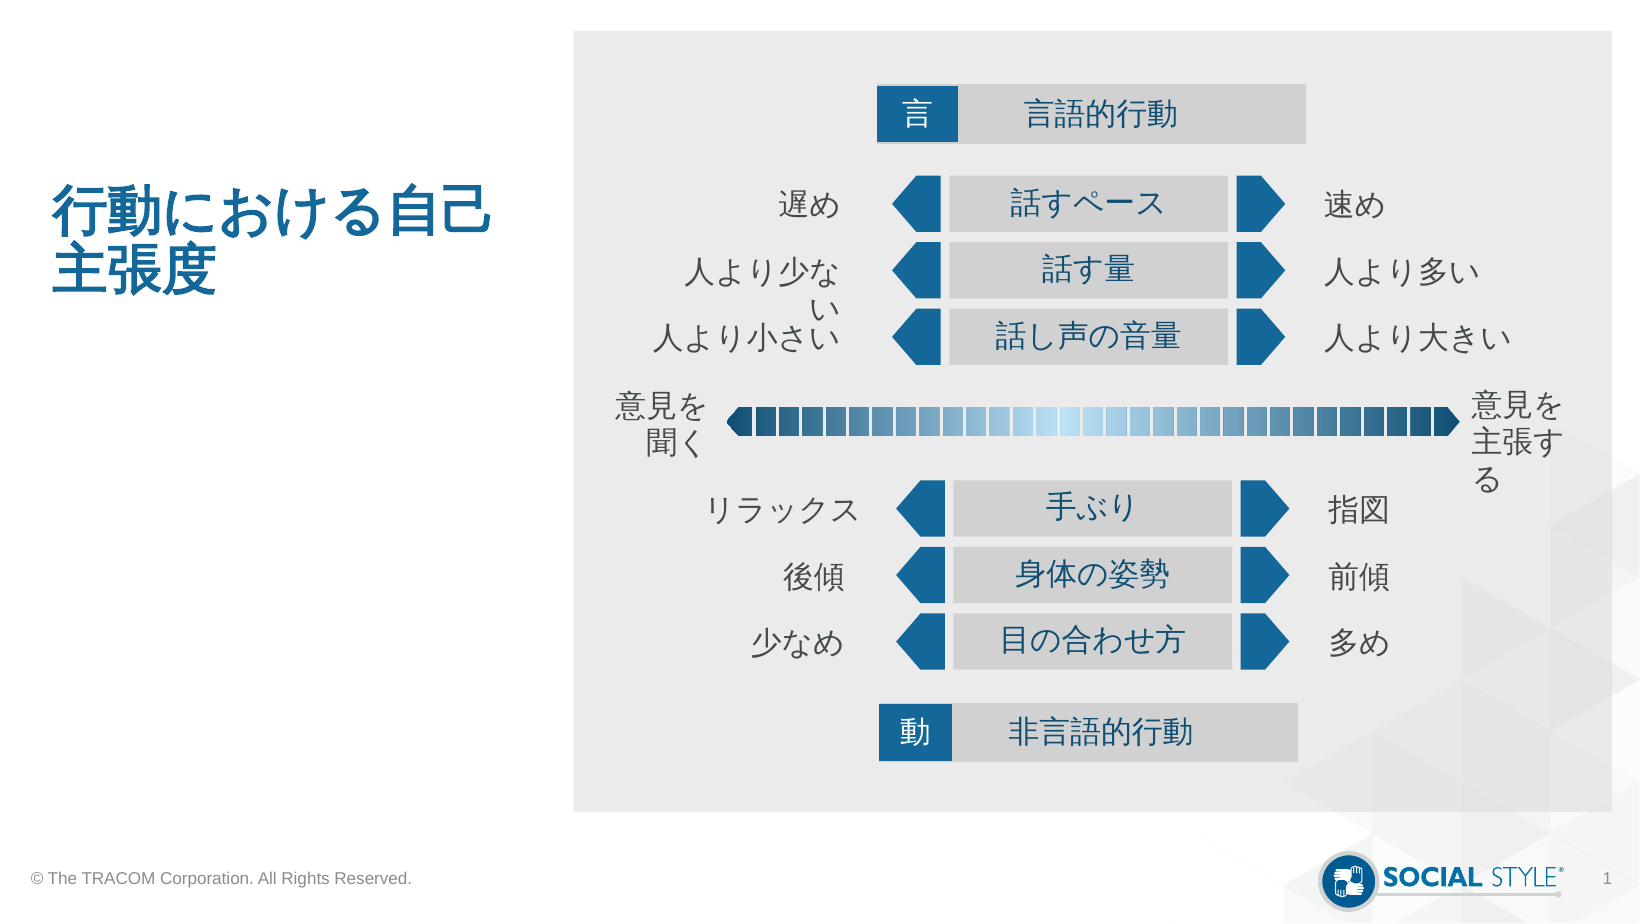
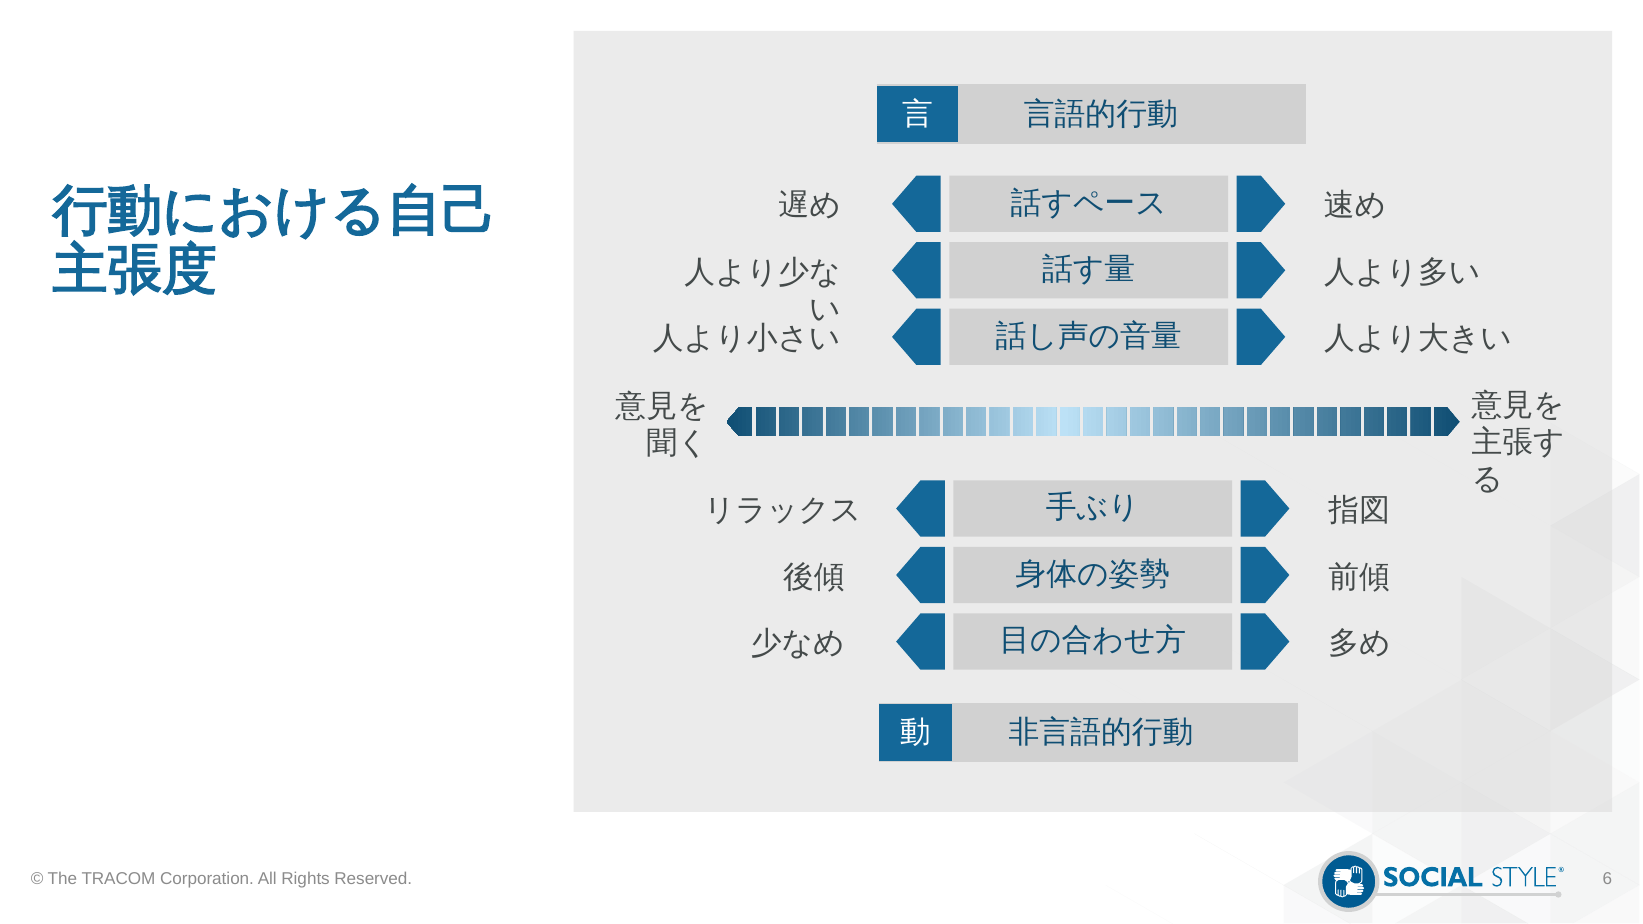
1: 1 -> 6
